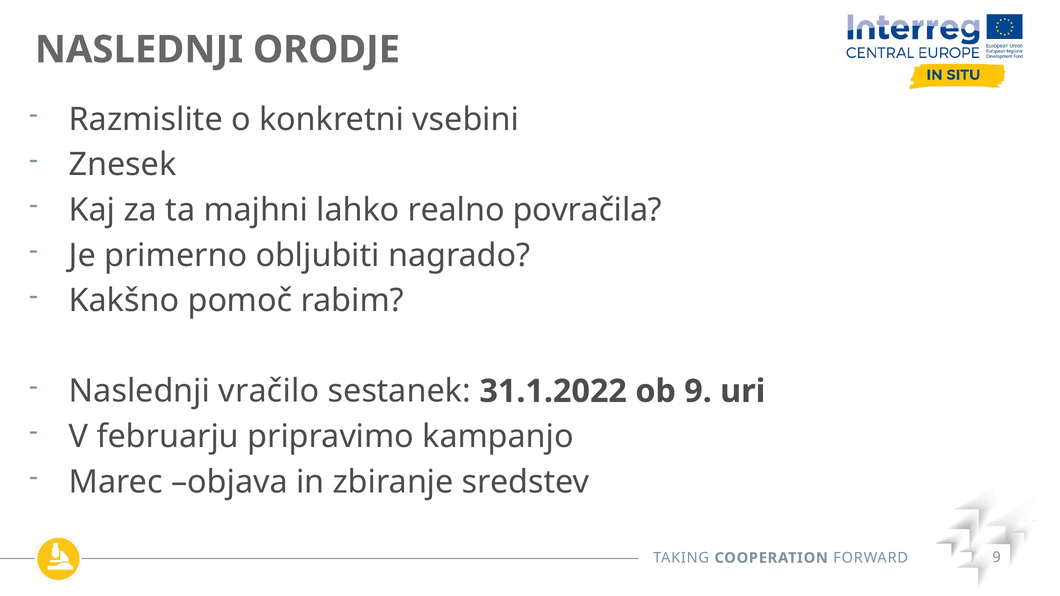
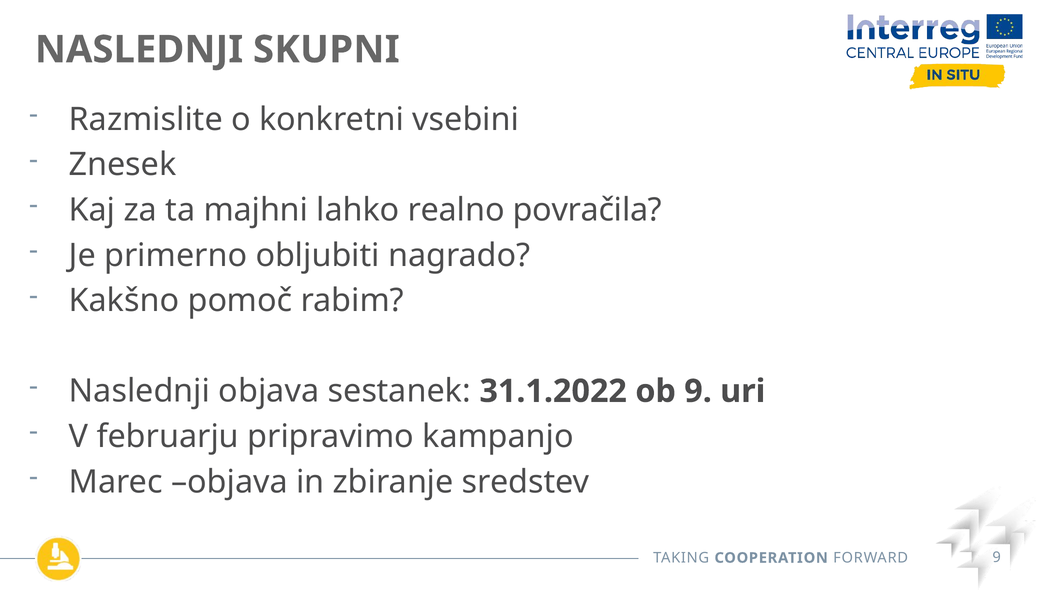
ORODJE: ORODJE -> SKUPNI
Naslednji vračilo: vračilo -> objava
